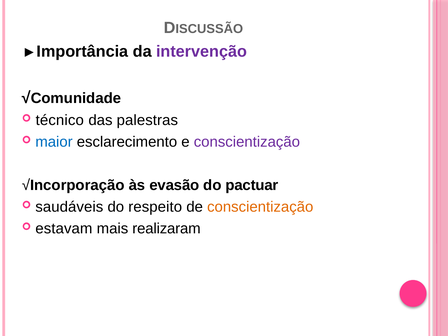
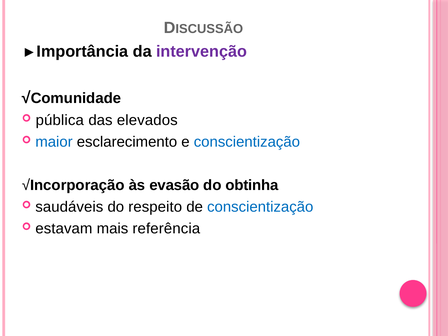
técnico: técnico -> pública
palestras: palestras -> elevados
conscientização at (247, 142) colour: purple -> blue
pactuar: pactuar -> obtinha
conscientização at (260, 207) colour: orange -> blue
realizaram: realizaram -> referência
